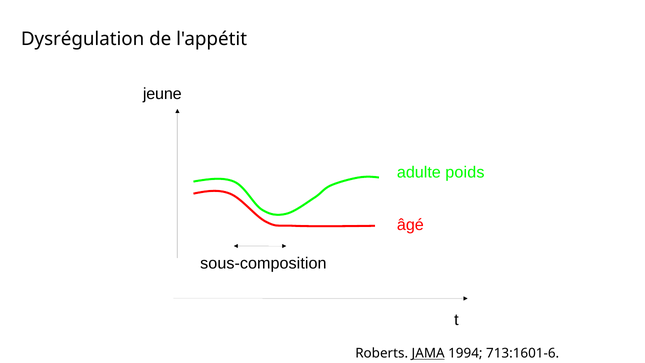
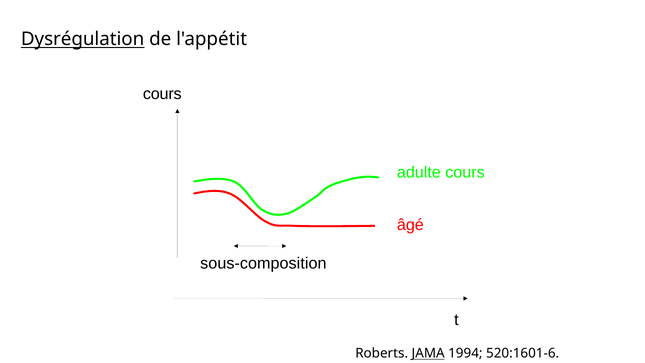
Dysrégulation underline: none -> present
jeune at (162, 94): jeune -> cours
adulte poids: poids -> cours
713:1601-6: 713:1601-6 -> 520:1601-6
